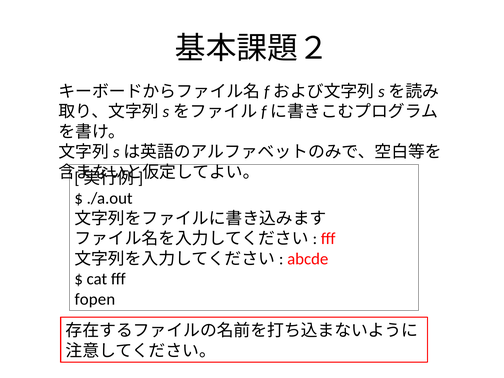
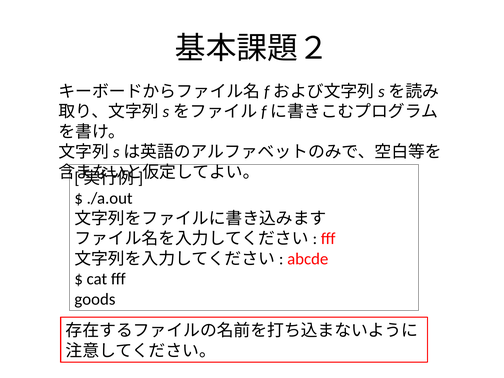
fopen: fopen -> goods
